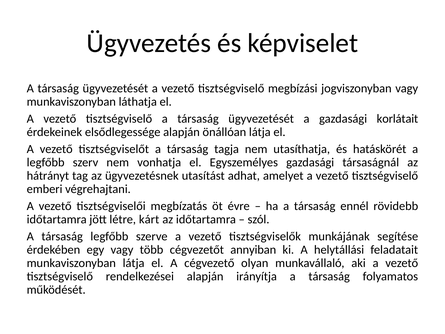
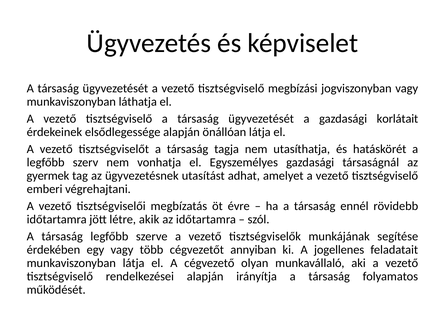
hátrányt: hátrányt -> gyermek
kárt: kárt -> akik
helytállási: helytállási -> jogellenes
